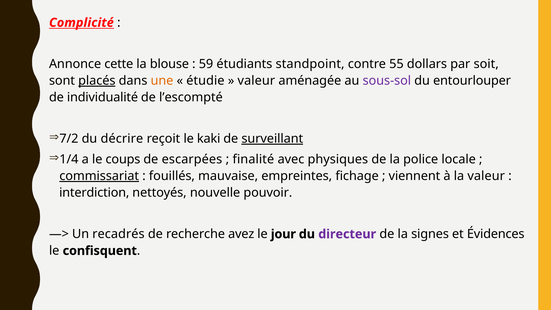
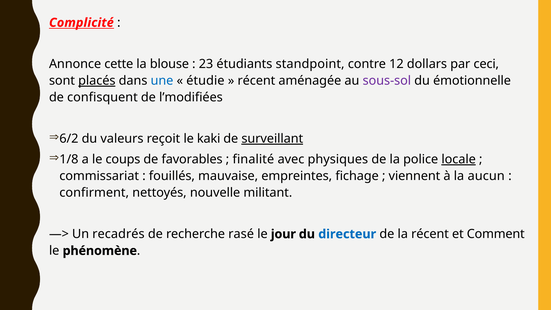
59: 59 -> 23
55: 55 -> 12
soit: soit -> ceci
une colour: orange -> blue
valeur at (256, 81): valeur -> récent
entourlouper: entourlouper -> émotionnelle
individualité: individualité -> confisquent
l’escompté: l’escompté -> l’modifiées
7/2: 7/2 -> 6/2
décrire: décrire -> valeurs
1/4: 1/4 -> 1/8
escarpées: escarpées -> favorables
locale underline: none -> present
commissariat underline: present -> none
la valeur: valeur -> aucun
interdiction: interdiction -> confirment
pouvoir: pouvoir -> militant
avez: avez -> rasé
directeur colour: purple -> blue
la signes: signes -> récent
Évidences: Évidences -> Comment
confisquent: confisquent -> phénomène
